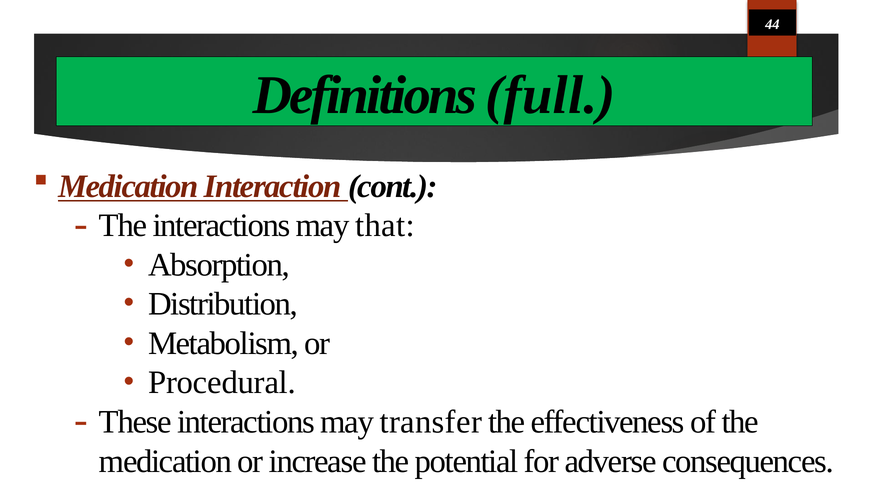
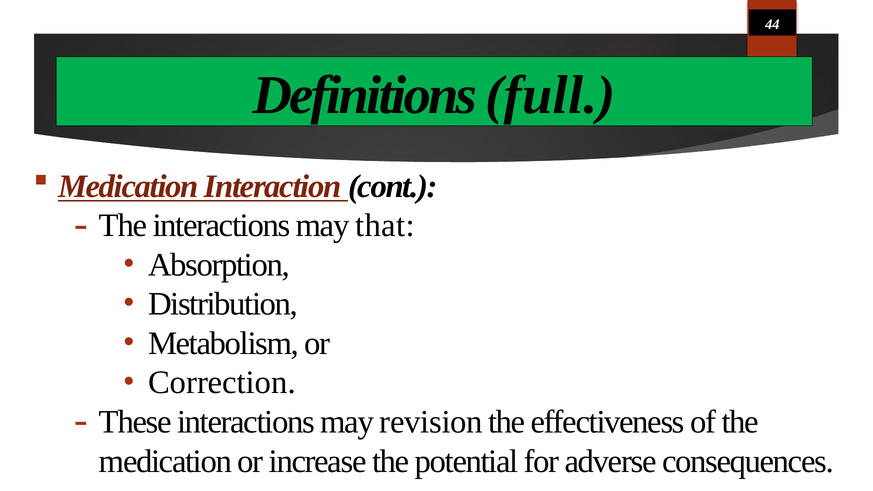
Procedural: Procedural -> Correction
transfer: transfer -> revision
